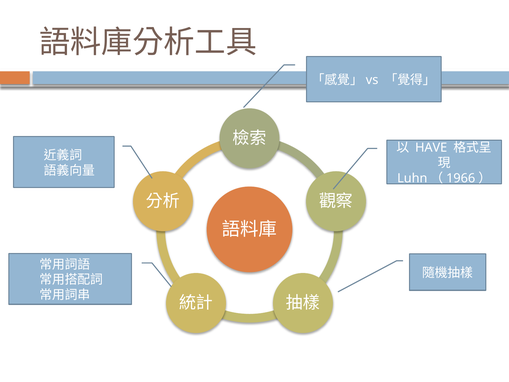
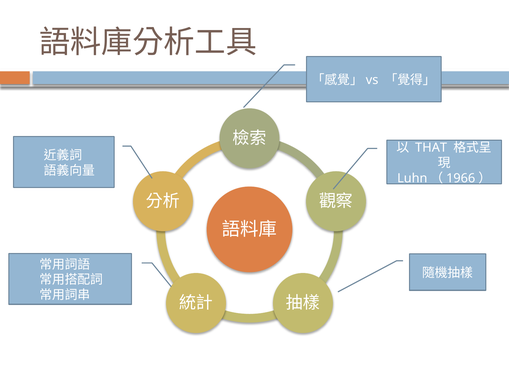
HAVE: HAVE -> THAT
